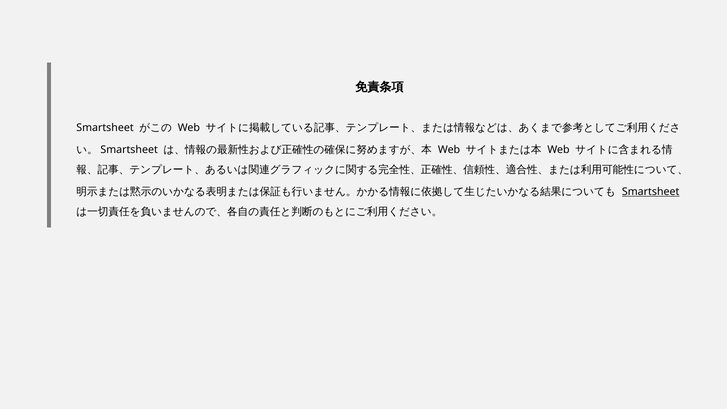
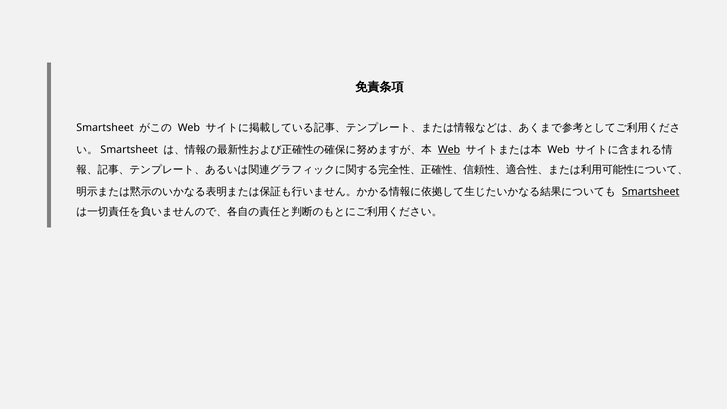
Web at (449, 150) underline: none -> present
